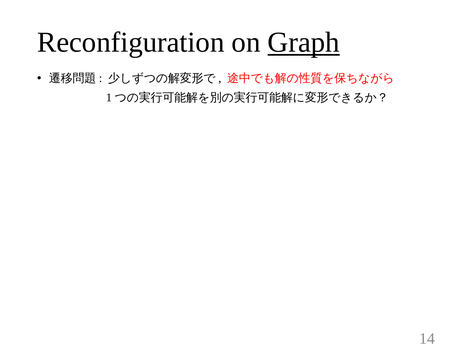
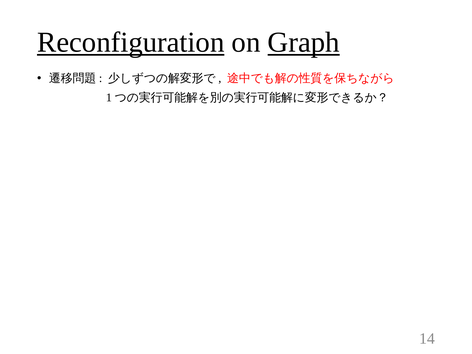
Reconfiguration underline: none -> present
